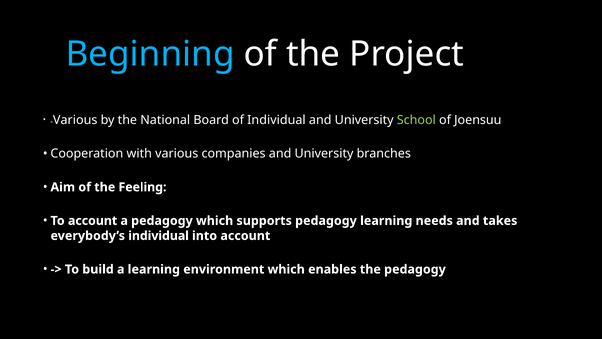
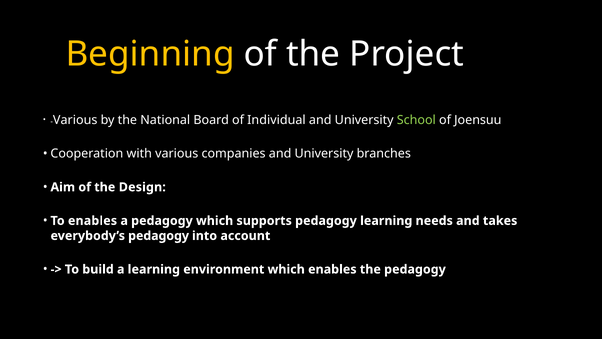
Beginning colour: light blue -> yellow
Feeling: Feeling -> Design
To account: account -> enables
everybody’s individual: individual -> pedagogy
